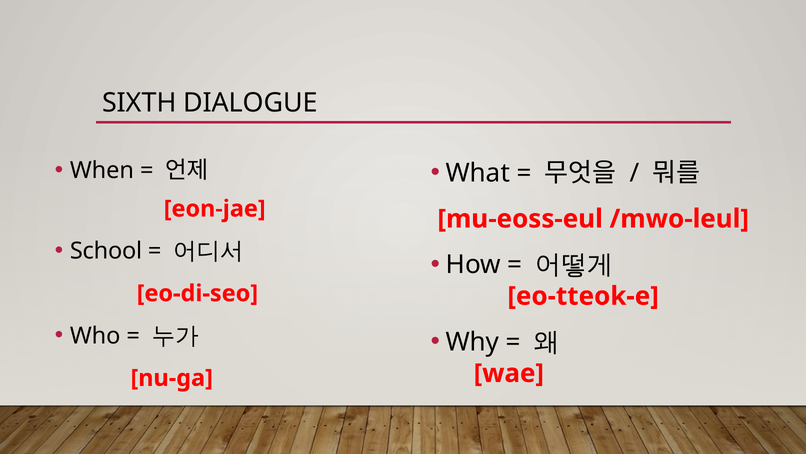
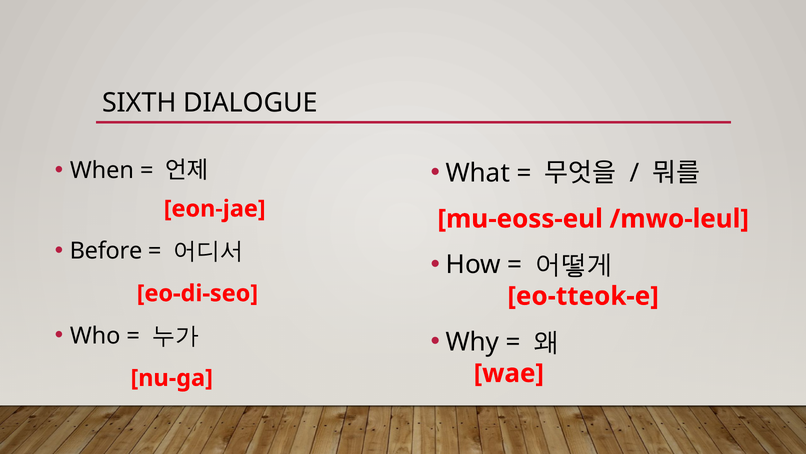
School: School -> Before
